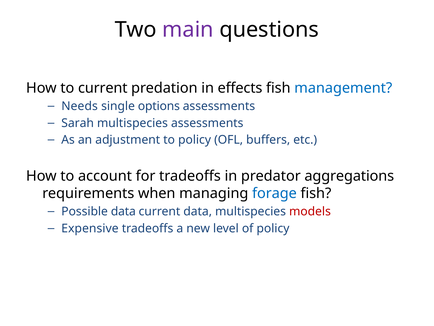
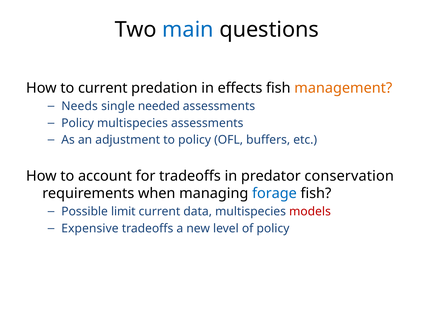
main colour: purple -> blue
management colour: blue -> orange
options: options -> needed
Sarah at (78, 123): Sarah -> Policy
aggregations: aggregations -> conservation
Possible data: data -> limit
